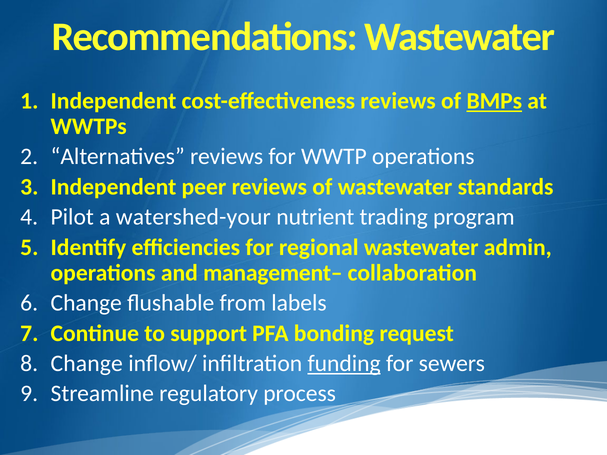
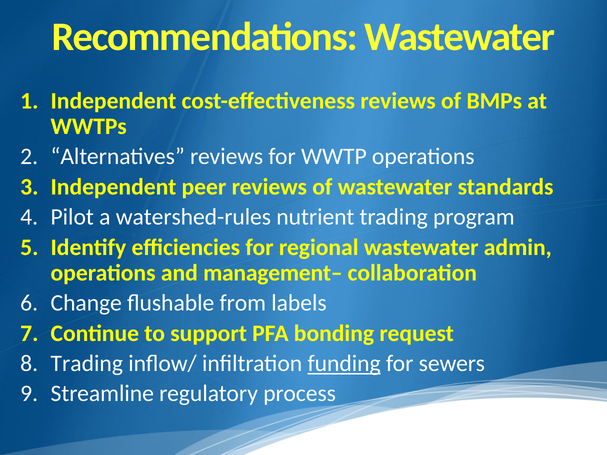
BMPs underline: present -> none
watershed-your: watershed-your -> watershed-rules
Change at (87, 364): Change -> Trading
